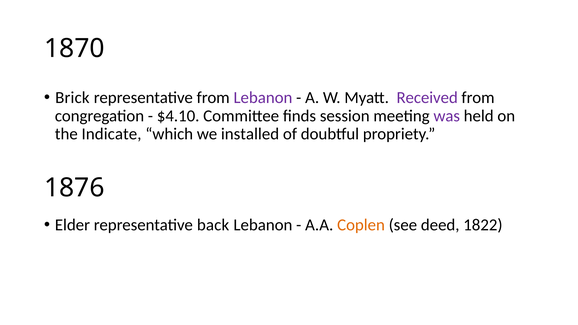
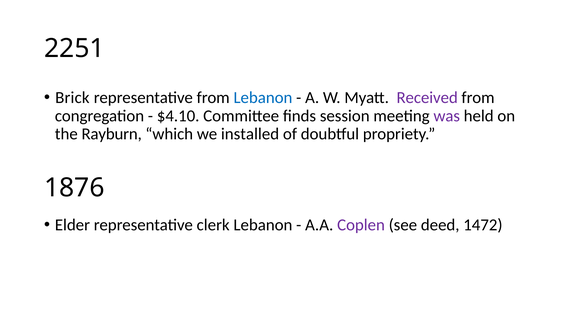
1870: 1870 -> 2251
Lebanon at (263, 98) colour: purple -> blue
Indicate: Indicate -> Rayburn
back: back -> clerk
Coplen colour: orange -> purple
1822: 1822 -> 1472
